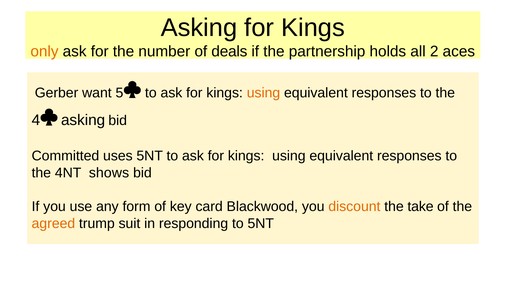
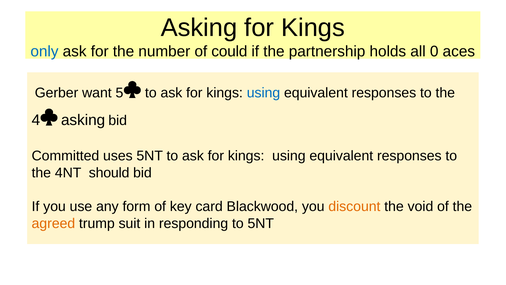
only colour: orange -> blue
deals: deals -> could
2: 2 -> 0
using at (263, 93) colour: orange -> blue
shows: shows -> should
take: take -> void
